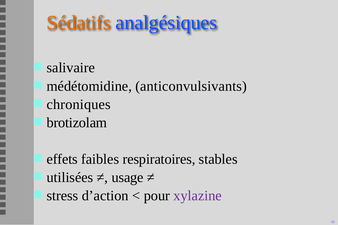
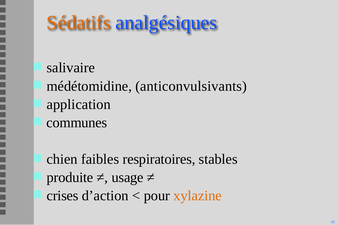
chroniques: chroniques -> application
brotizolam: brotizolam -> communes
effets: effets -> chien
utilisées: utilisées -> produite
stress: stress -> crises
xylazine colour: purple -> orange
